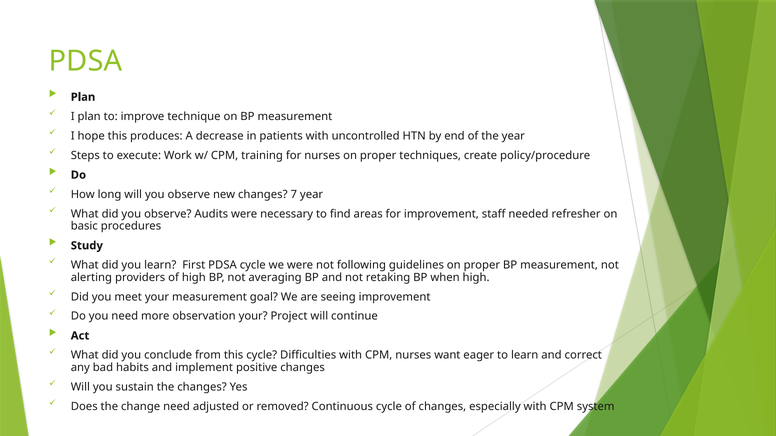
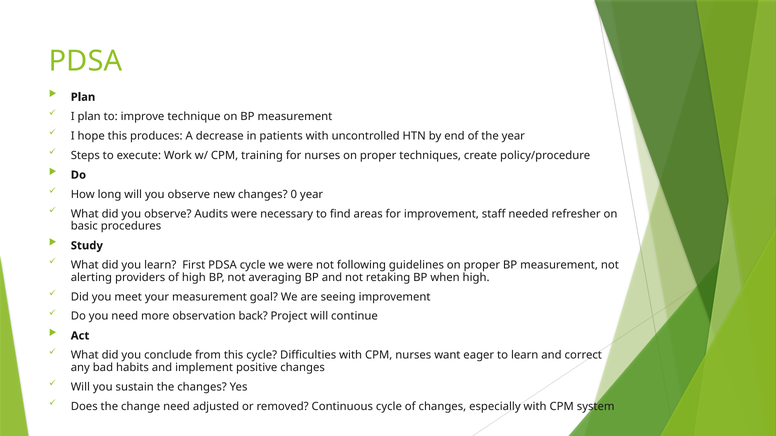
7: 7 -> 0
observation your: your -> back
